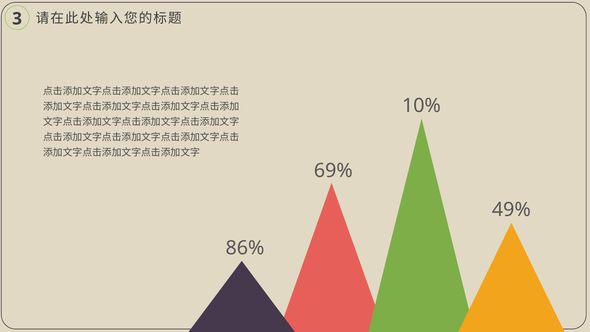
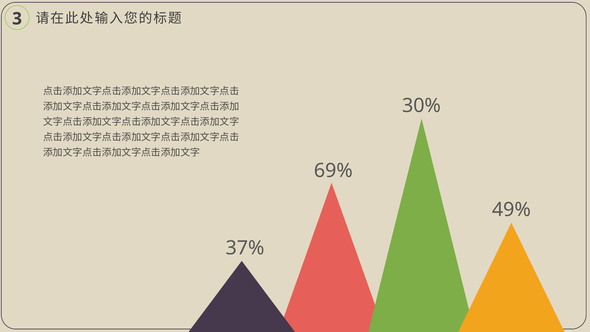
10%: 10% -> 30%
86%: 86% -> 37%
